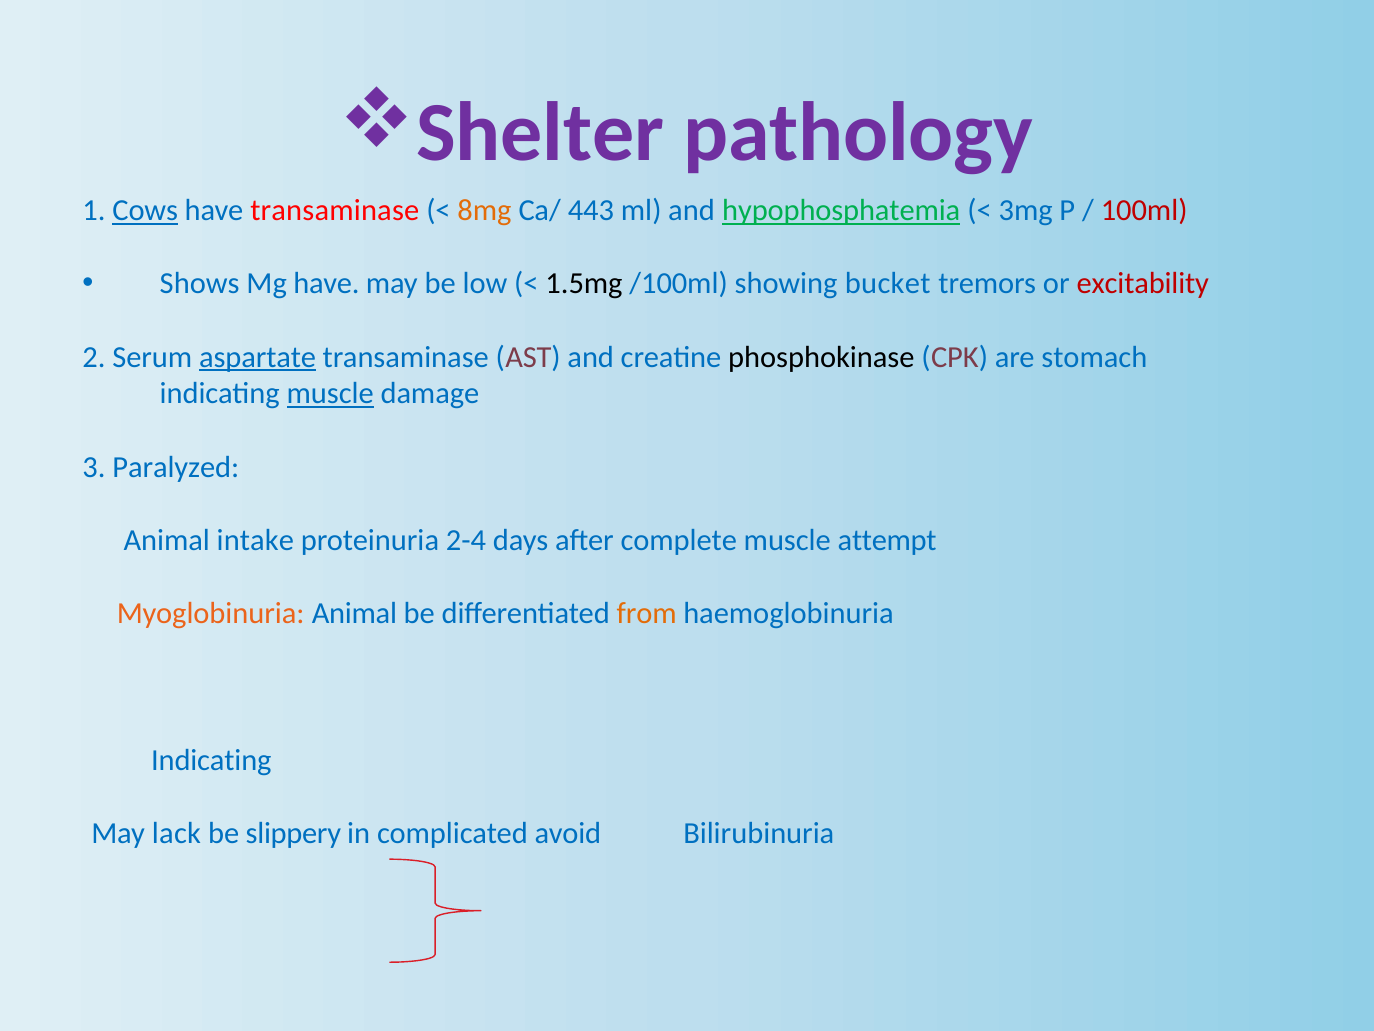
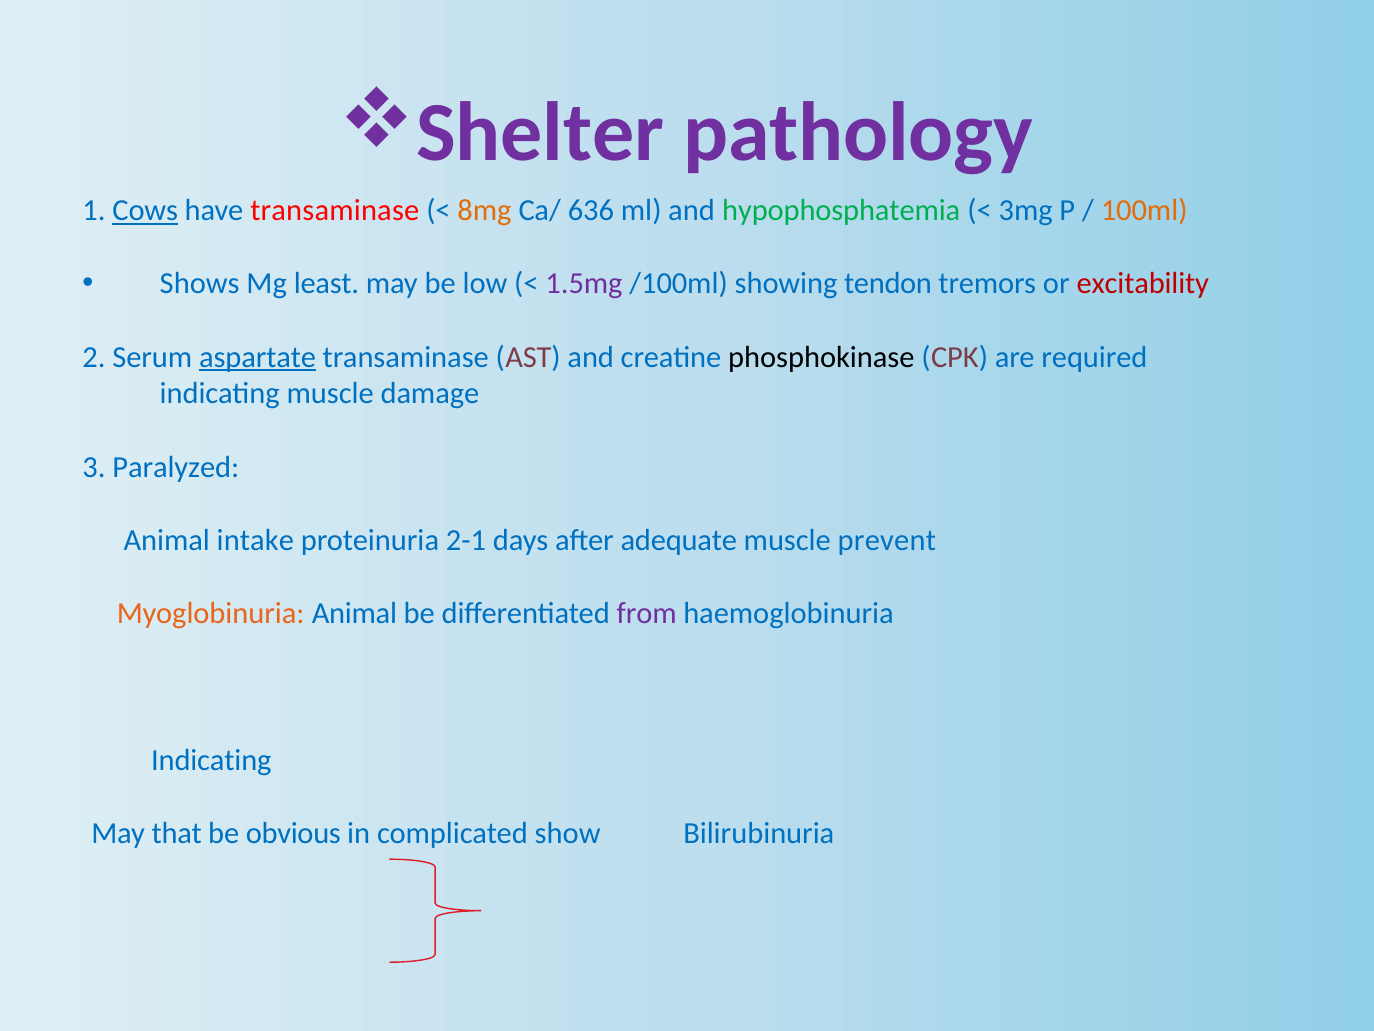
443: 443 -> 636
hypophosphatemia underline: present -> none
100ml colour: red -> orange
Mg have: have -> least
1.5mg colour: black -> purple
bucket: bucket -> tendon
stomach: stomach -> required
muscle at (330, 394) underline: present -> none
2-4: 2-4 -> 2-1
complete: complete -> adequate
attempt: attempt -> prevent
from colour: orange -> purple
lack: lack -> that
slippery: slippery -> obvious
avoid: avoid -> show
